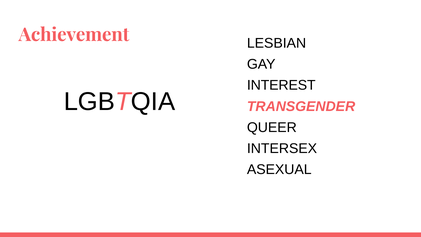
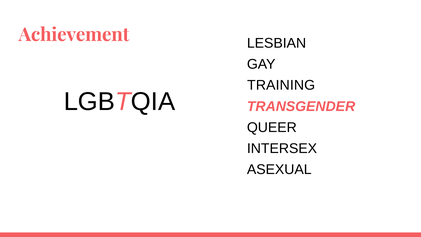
INTEREST: INTEREST -> TRAINING
